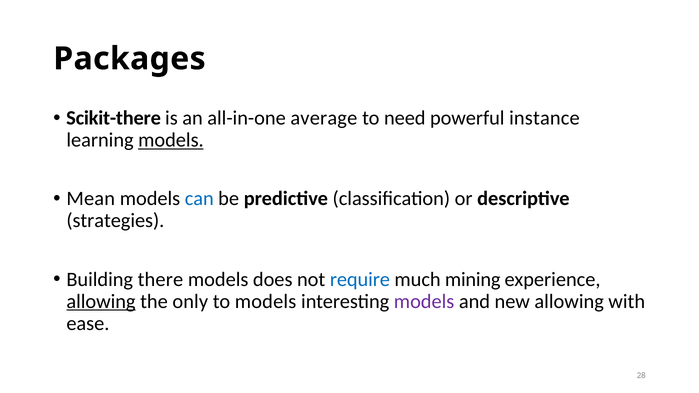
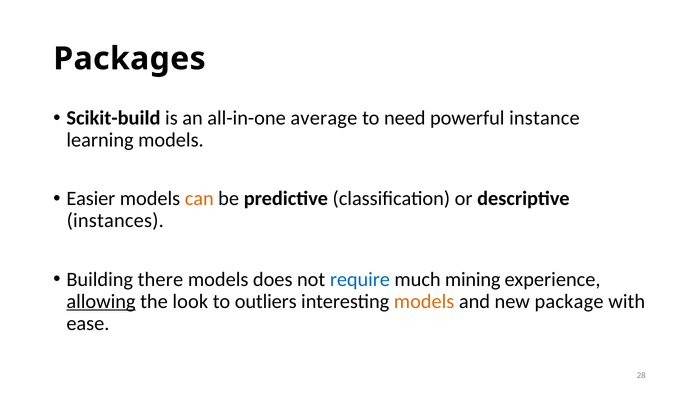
Scikit-there: Scikit-there -> Scikit-build
models at (171, 140) underline: present -> none
Mean: Mean -> Easier
can colour: blue -> orange
strategies: strategies -> instances
only: only -> look
to models: models -> outliers
models at (424, 301) colour: purple -> orange
new allowing: allowing -> package
